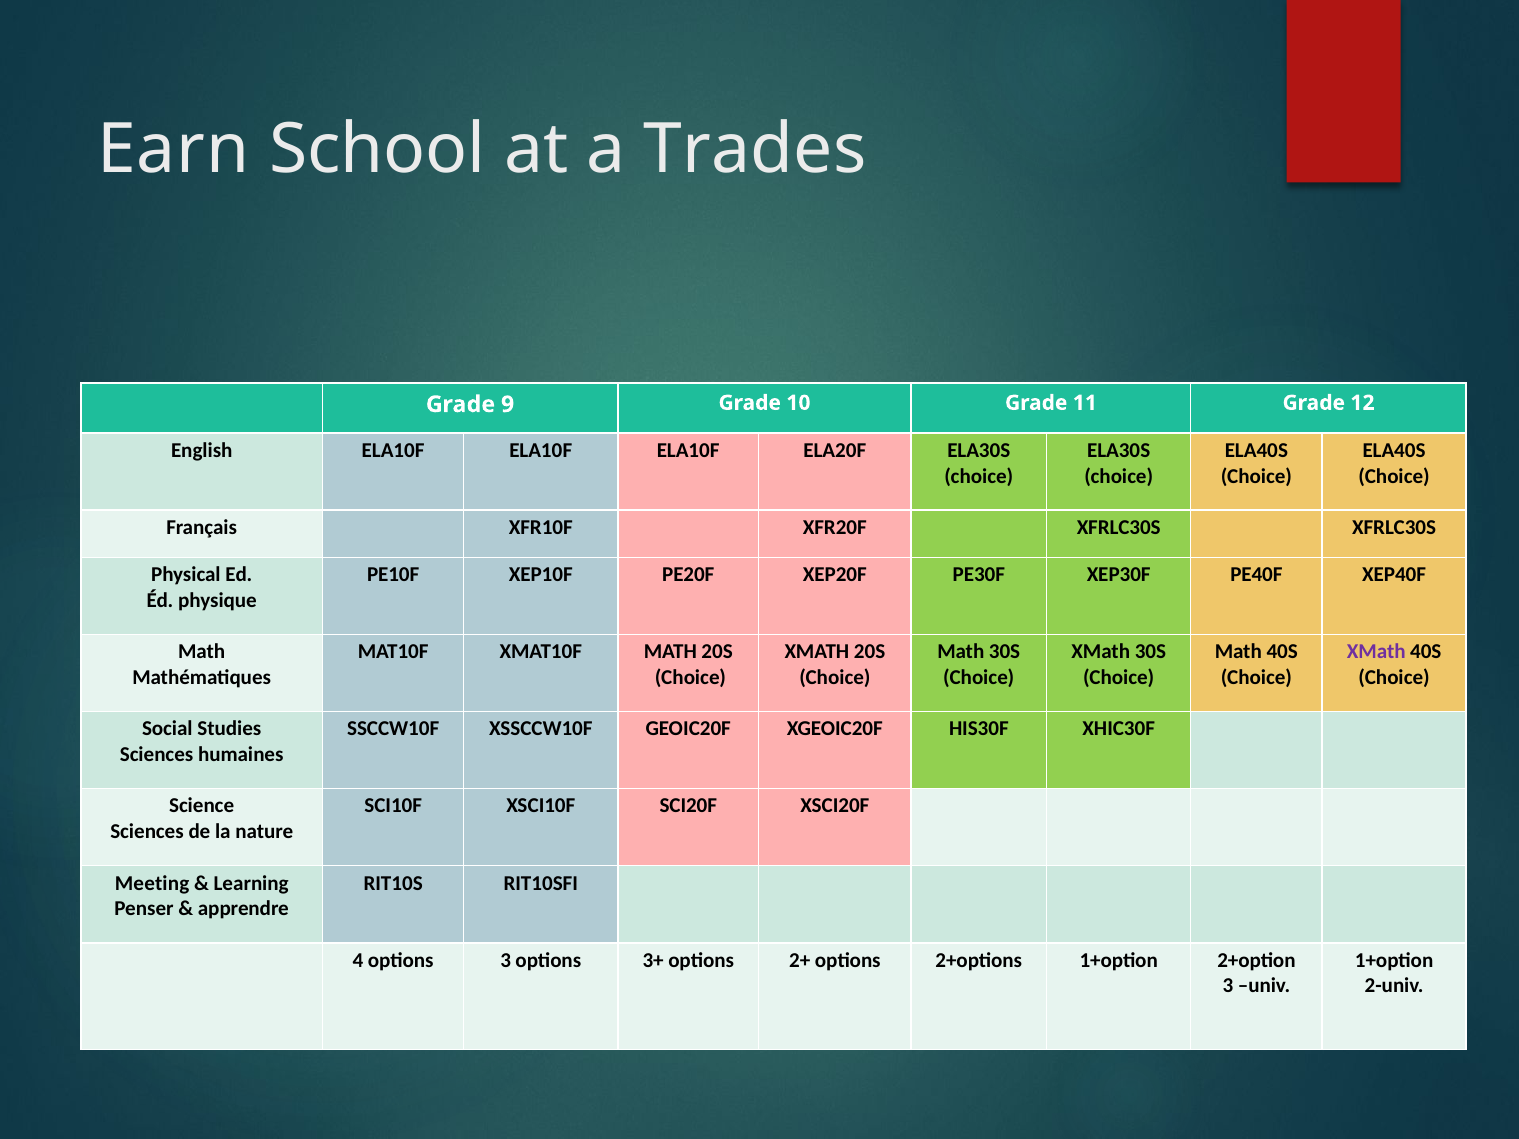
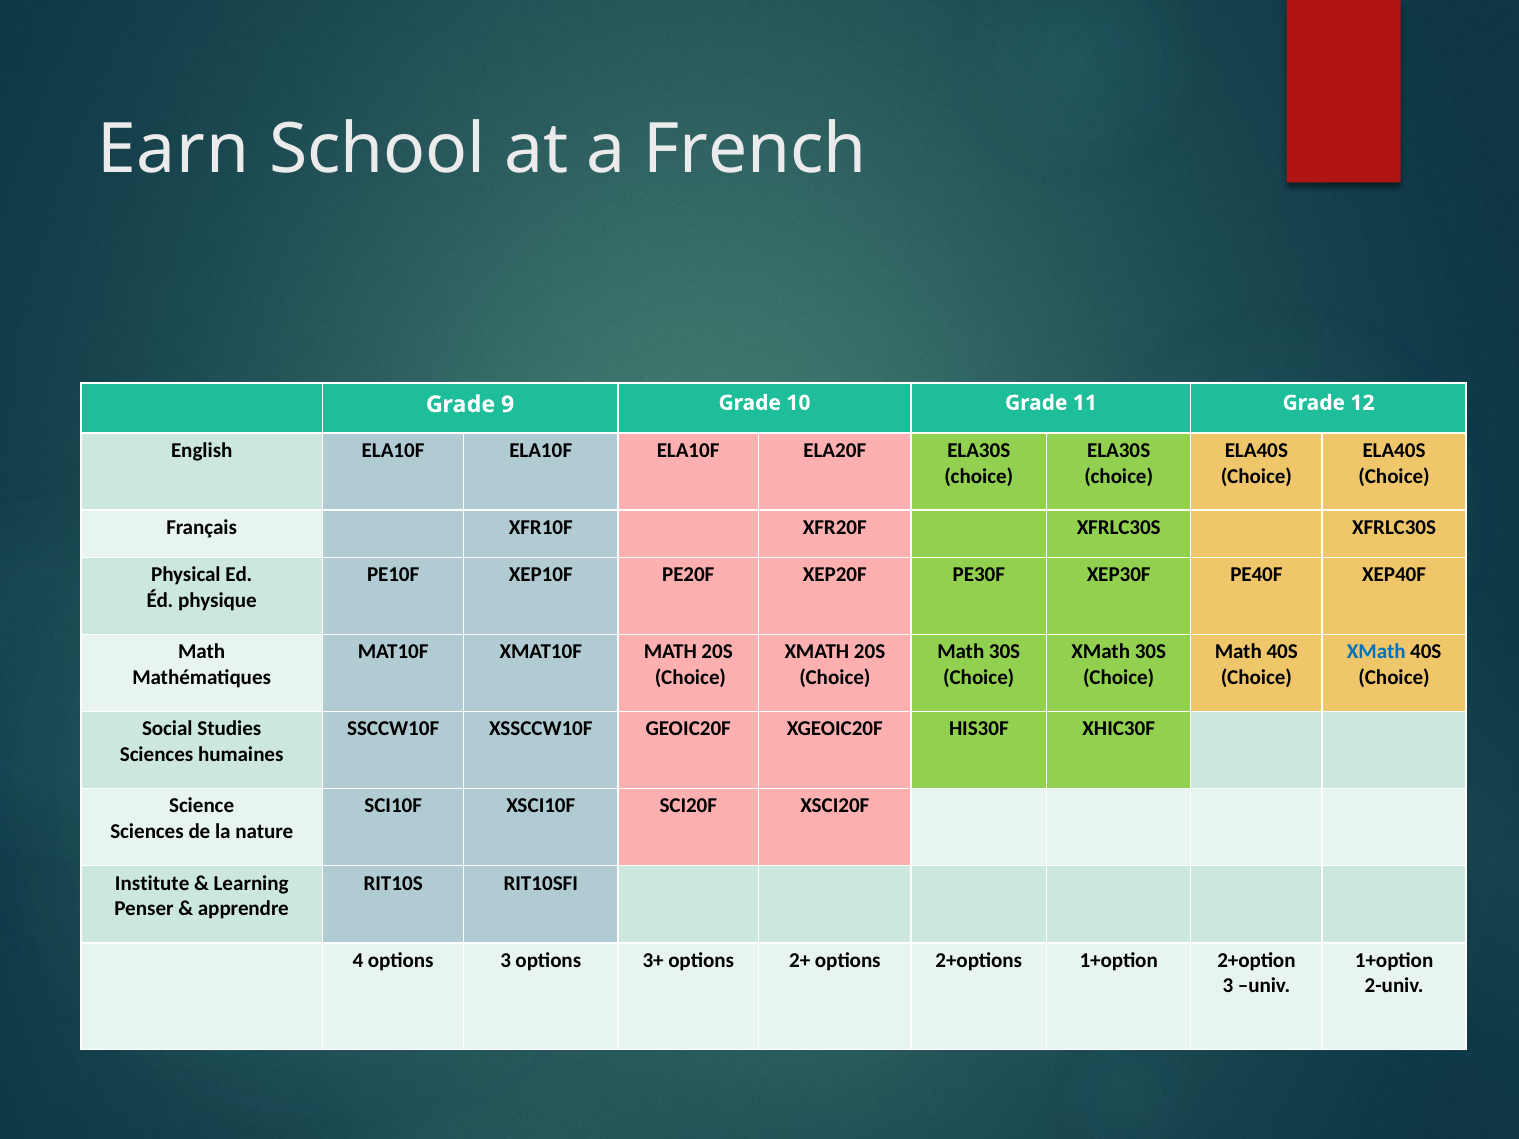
Trades: Trades -> French
XMath colour: purple -> blue
Meeting: Meeting -> Institute
